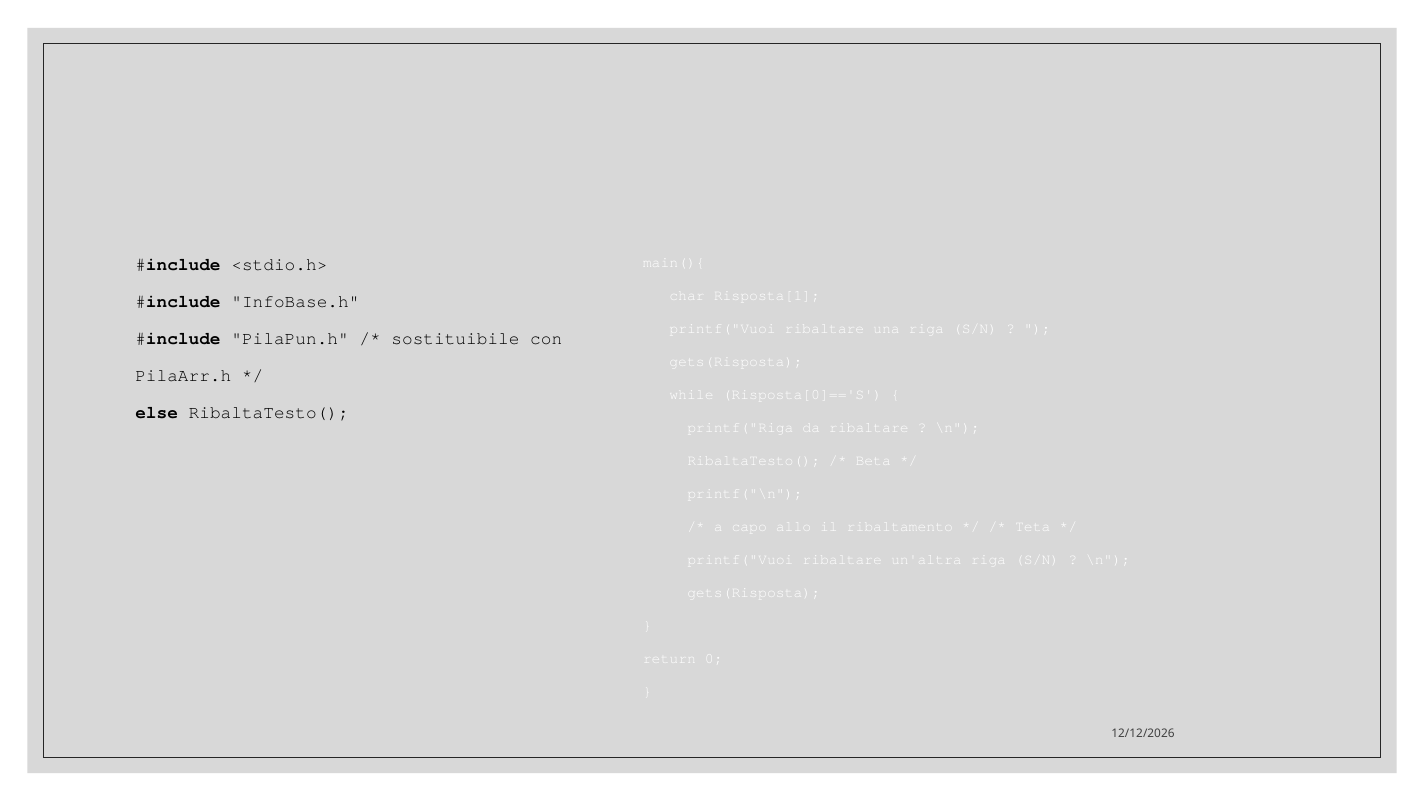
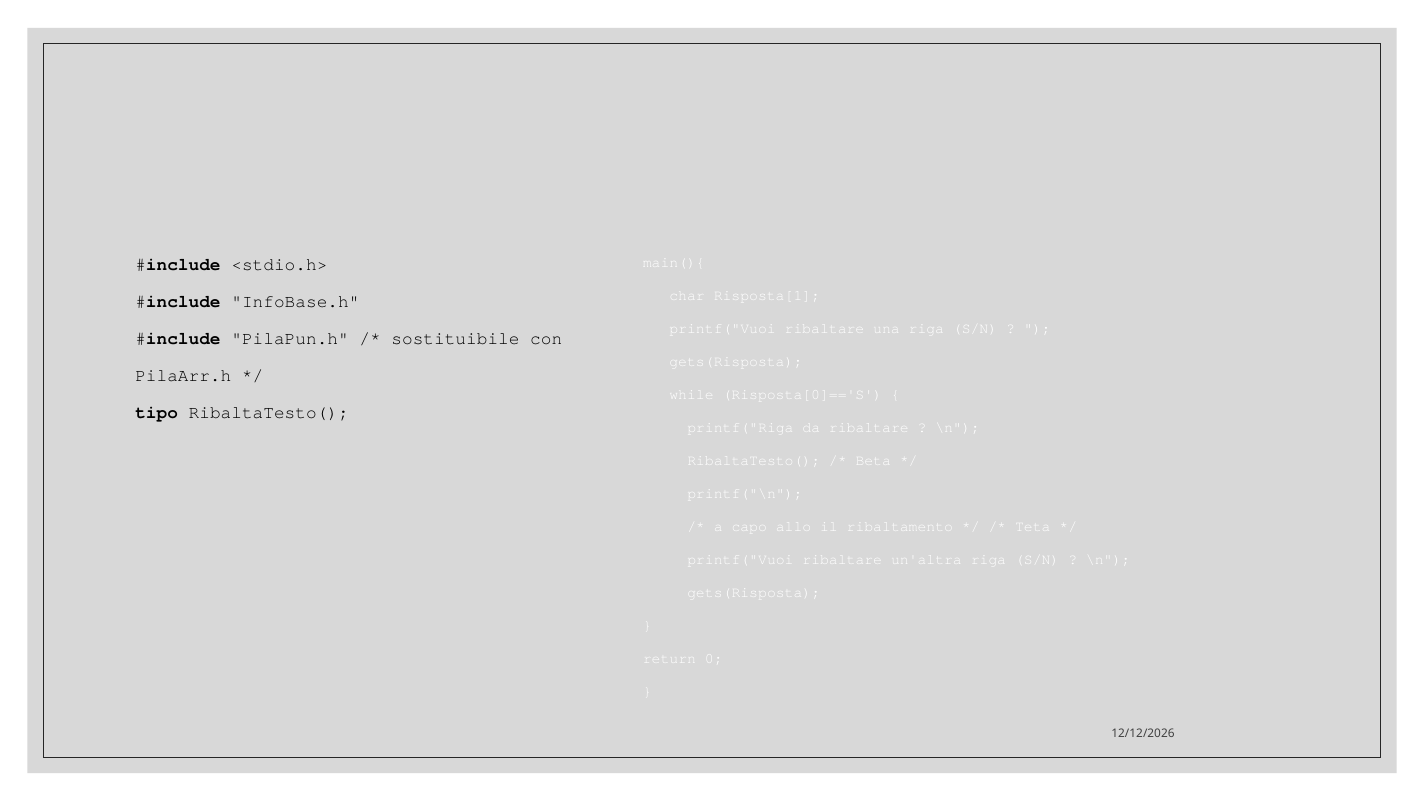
else: else -> tipo
